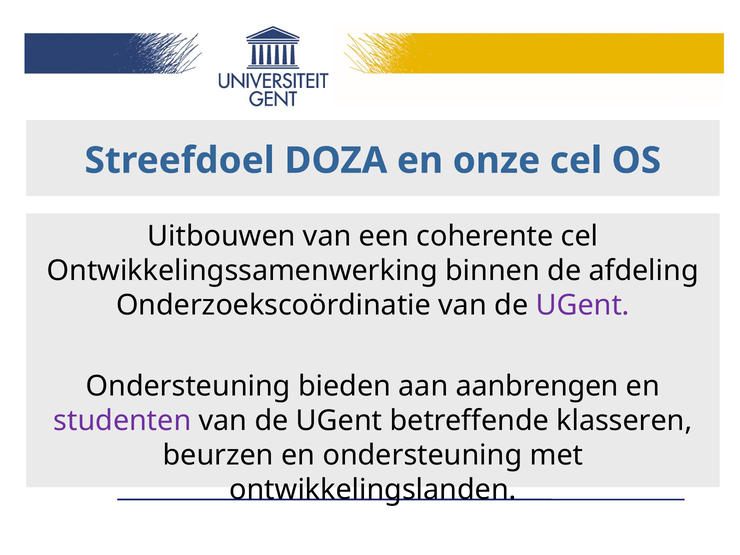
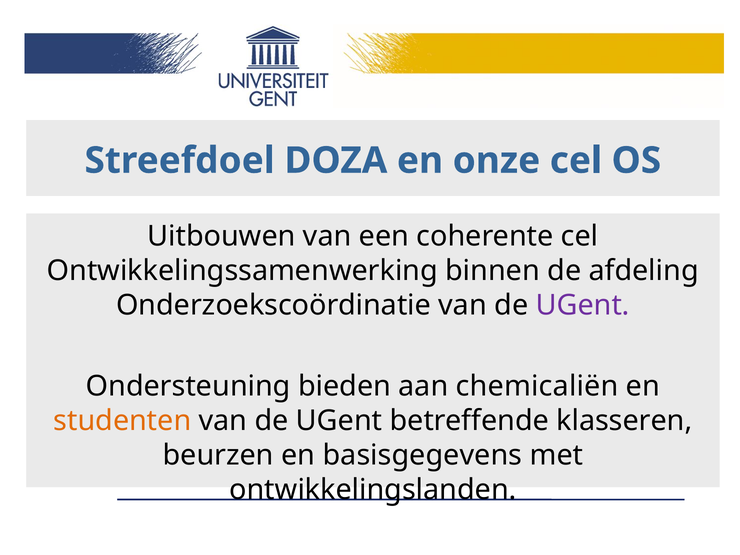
aanbrengen: aanbrengen -> chemicaliën
studenten colour: purple -> orange
en ondersteuning: ondersteuning -> basisgegevens
